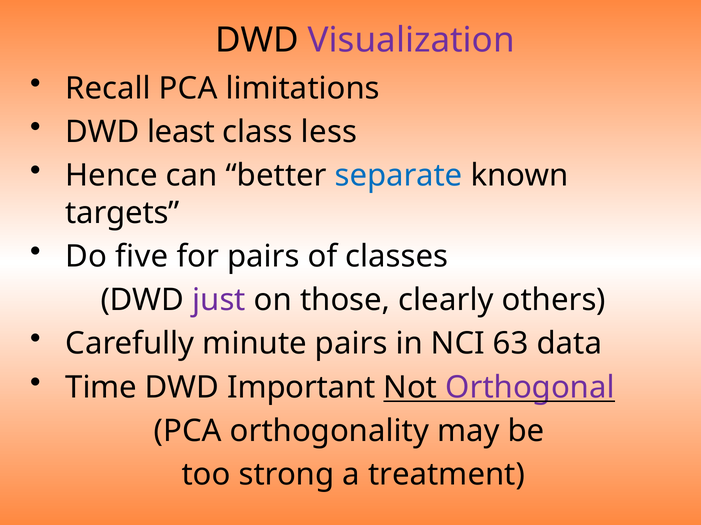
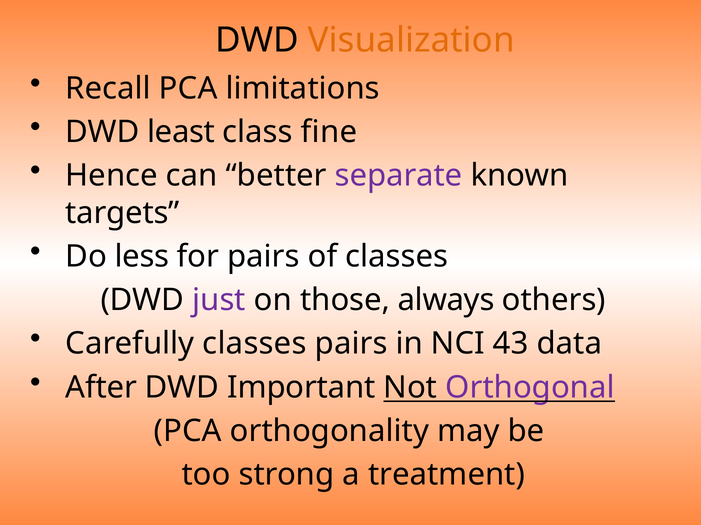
Visualization colour: purple -> orange
less: less -> fine
separate colour: blue -> purple
five: five -> less
clearly: clearly -> always
Carefully minute: minute -> classes
63: 63 -> 43
Time: Time -> After
